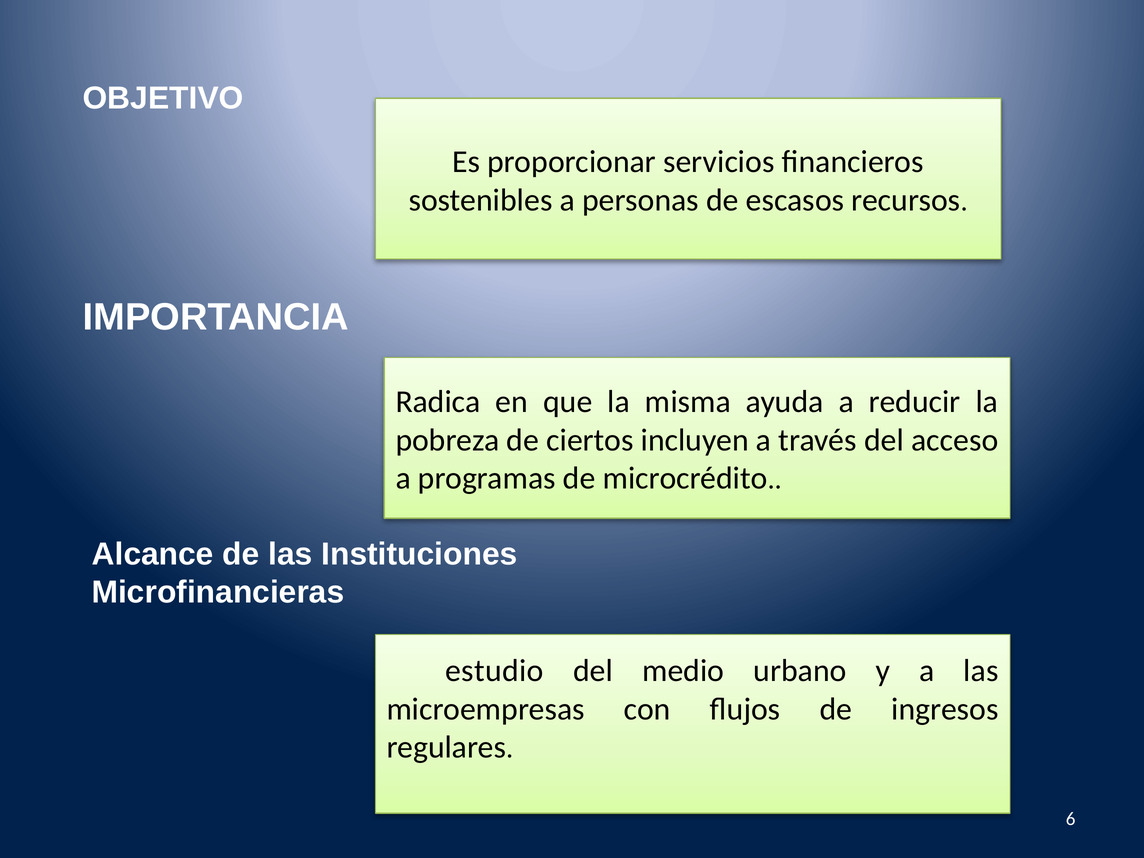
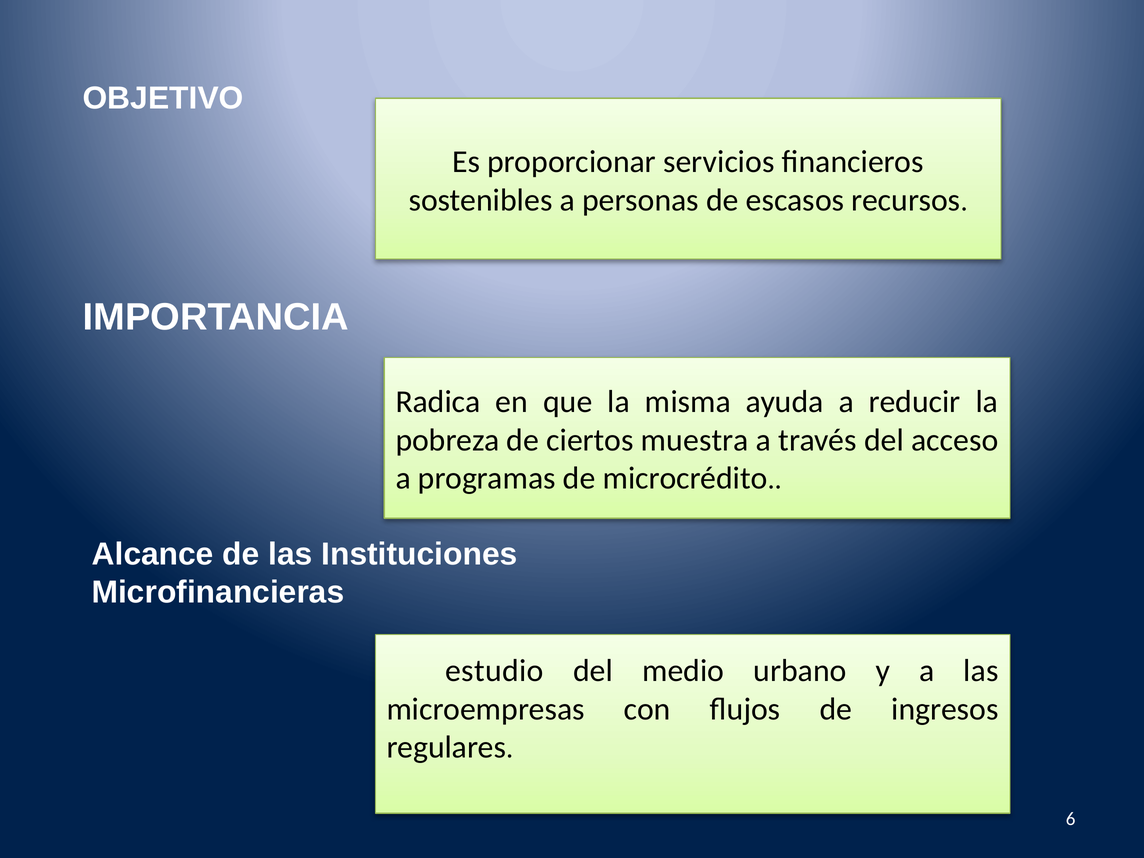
incluyen: incluyen -> muestra
